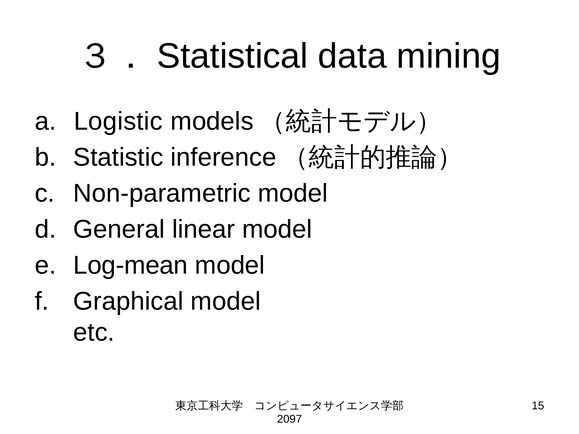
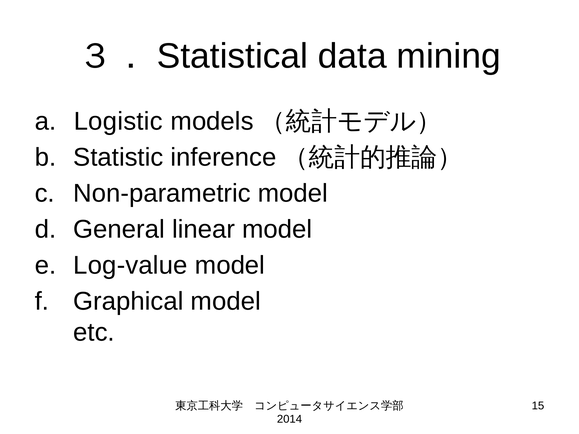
Log-mean: Log-mean -> Log-value
2097: 2097 -> 2014
